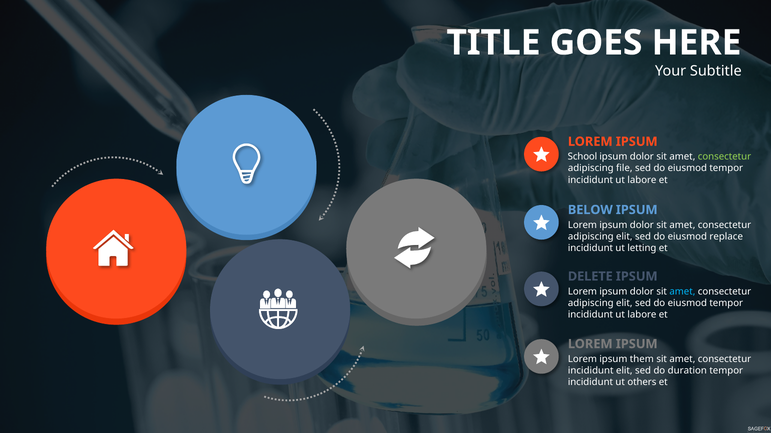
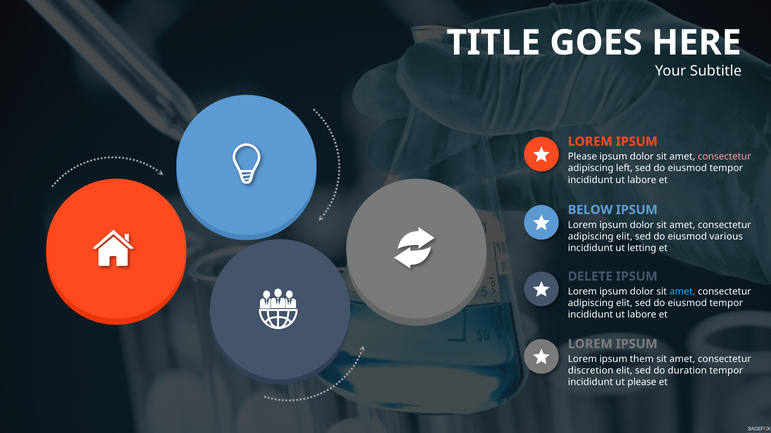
School at (582, 157): School -> Please
consectetur at (724, 157) colour: light green -> pink
file: file -> left
replace: replace -> various
incididunt at (591, 371): incididunt -> discretion
ut others: others -> please
